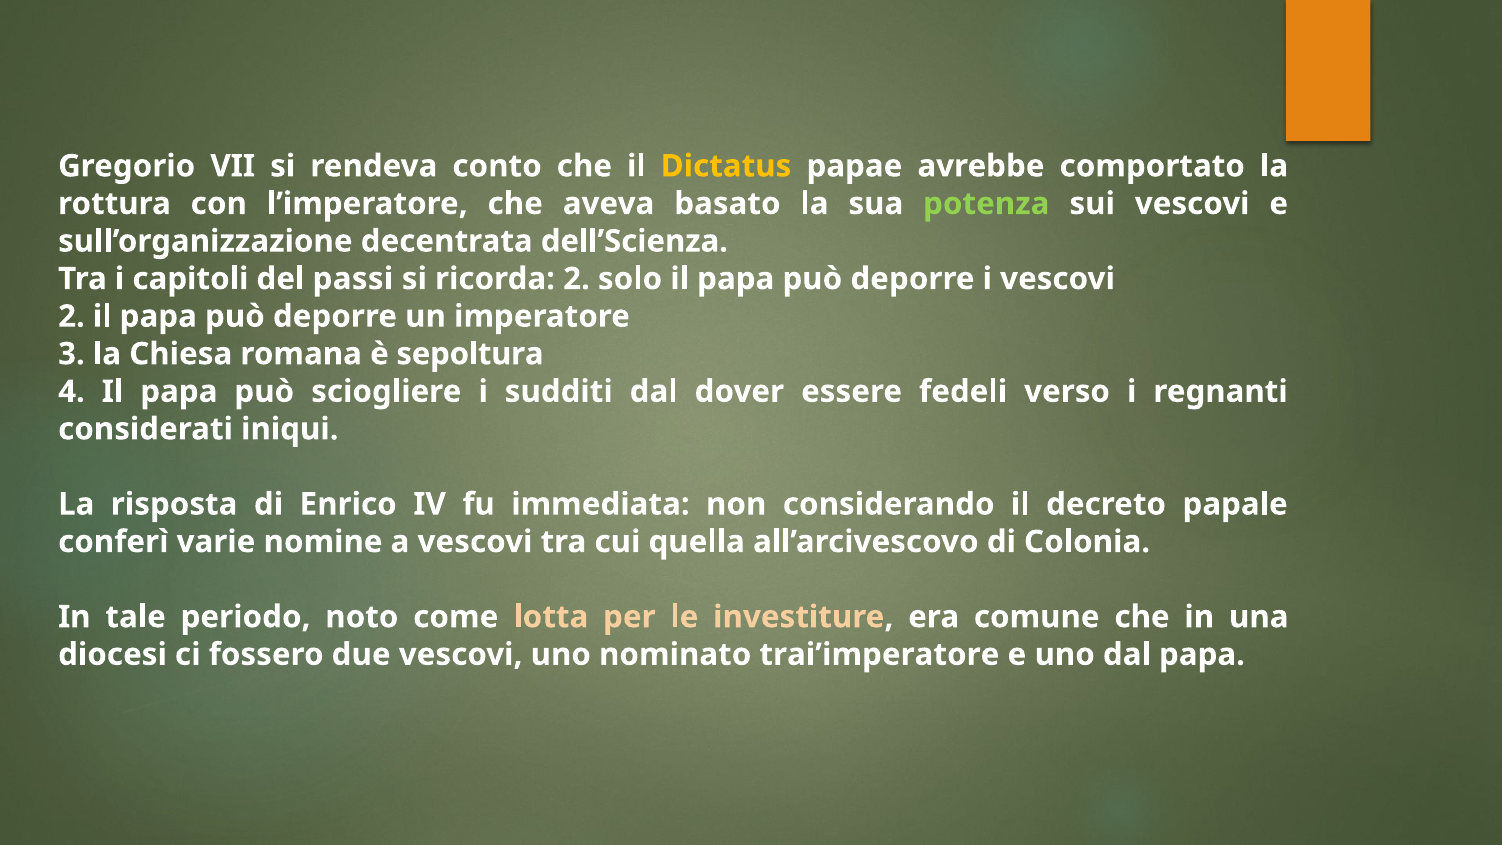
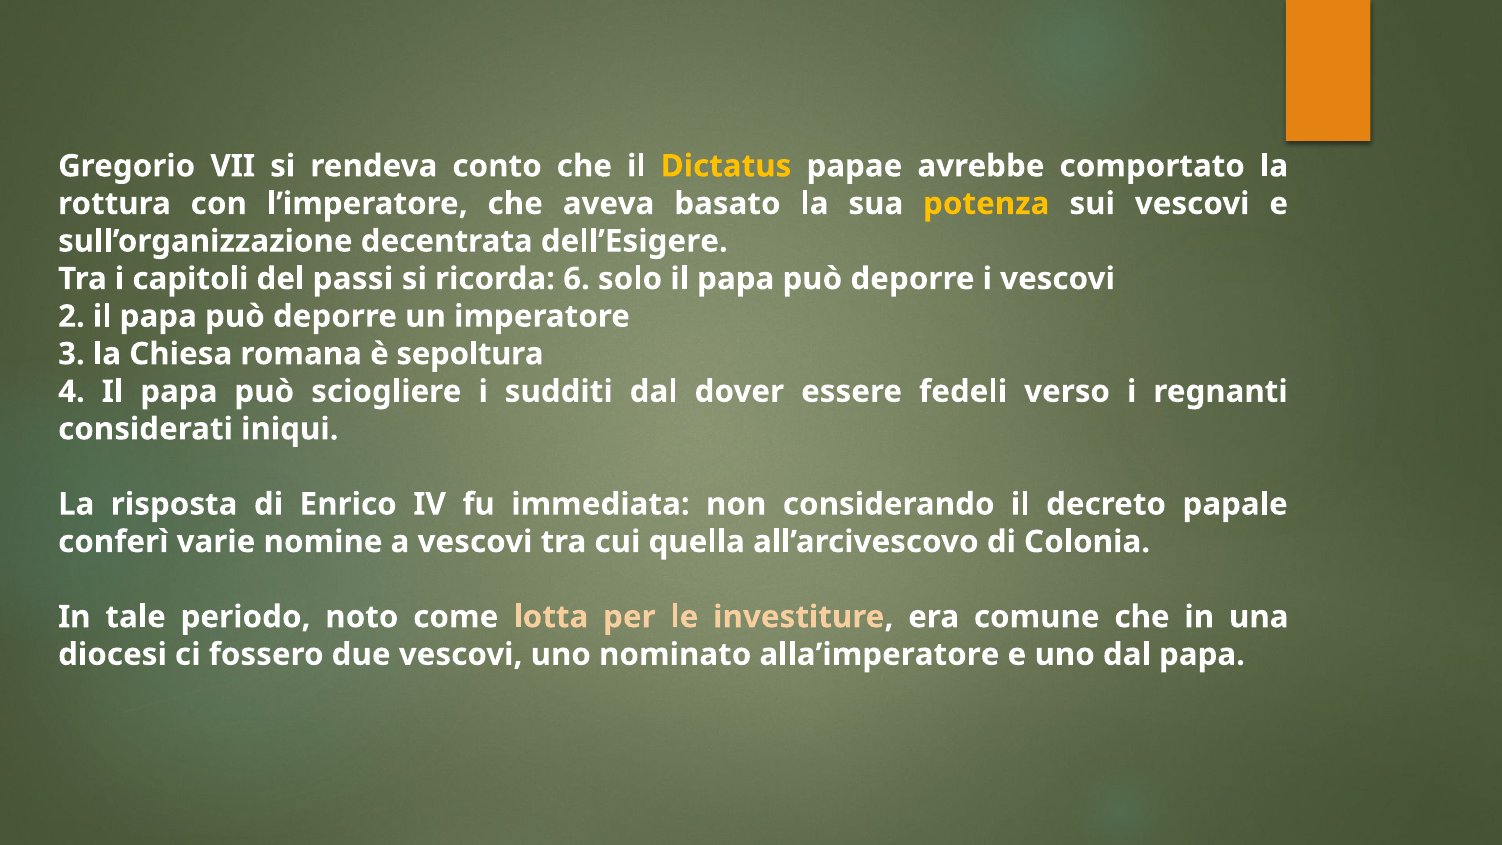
potenza colour: light green -> yellow
dell’Scienza: dell’Scienza -> dell’Esigere
ricorda 2: 2 -> 6
trai’imperatore: trai’imperatore -> alla’imperatore
